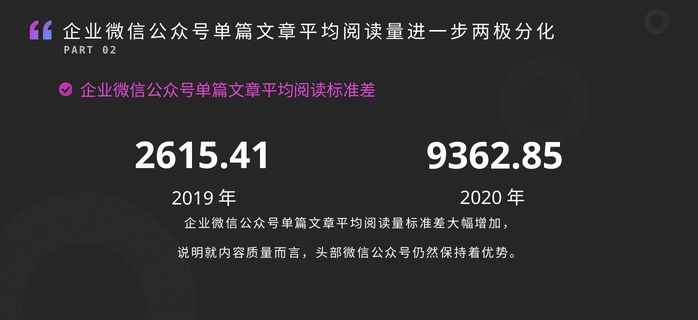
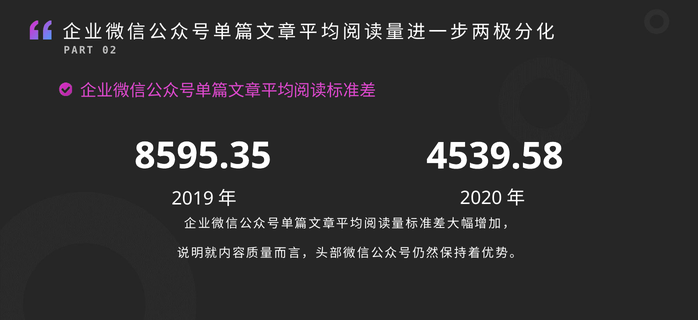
2615.41: 2615.41 -> 8595.35
9362.85: 9362.85 -> 4539.58
